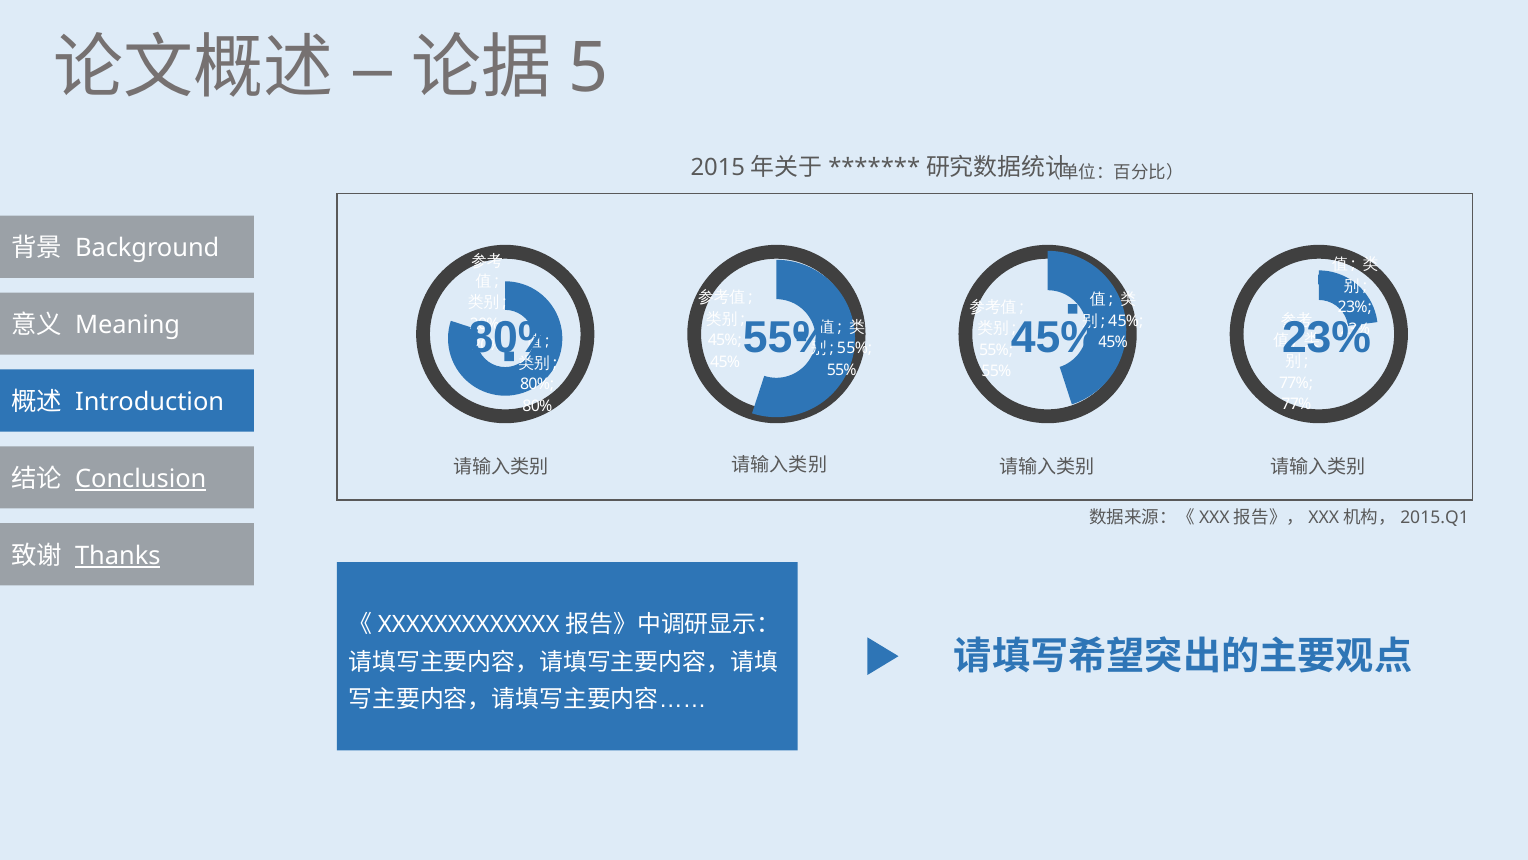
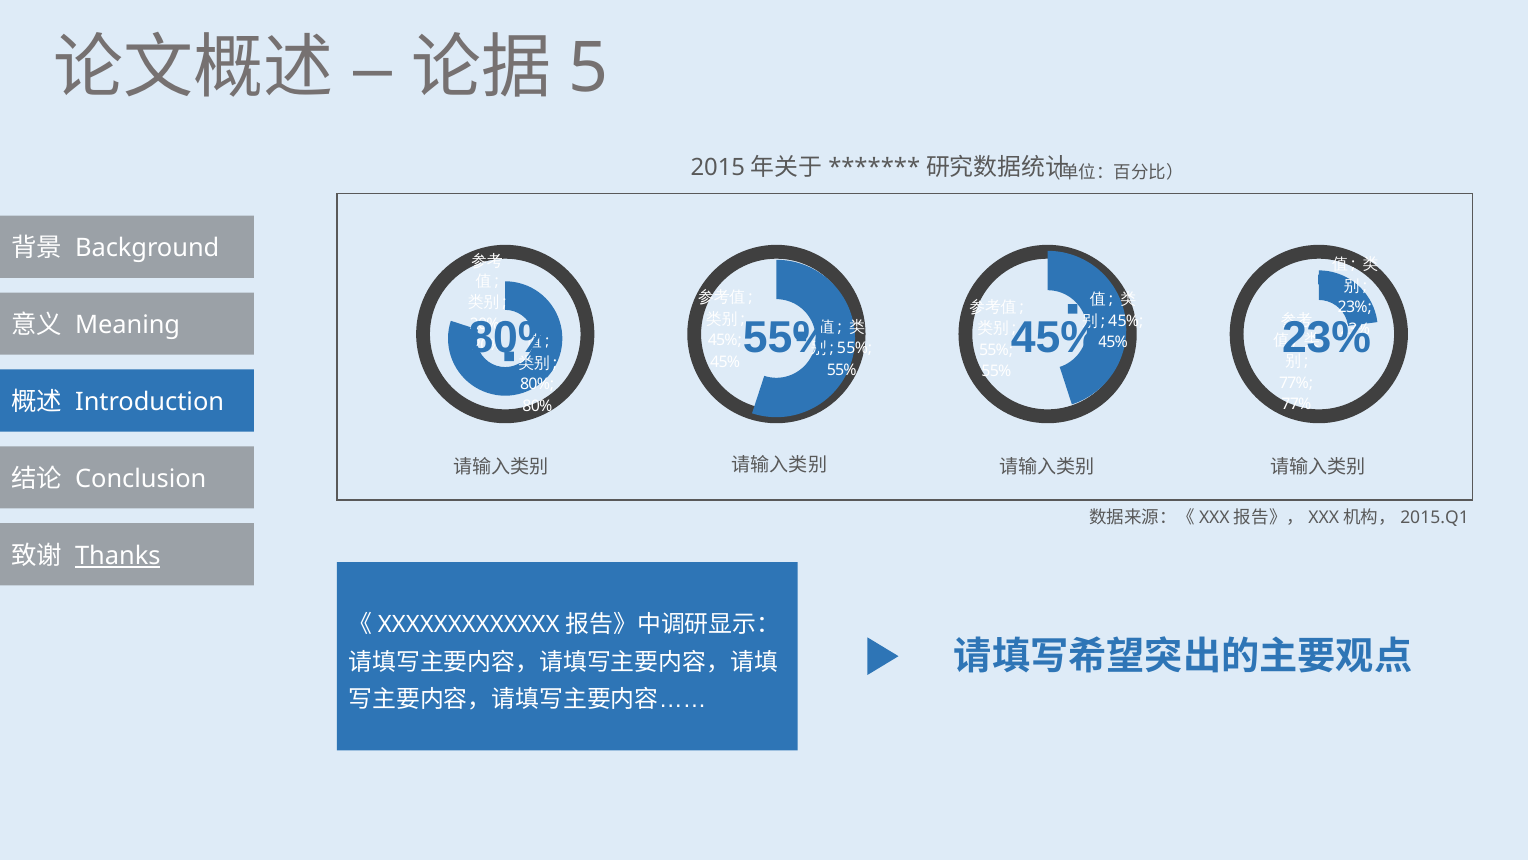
Conclusion underline: present -> none
